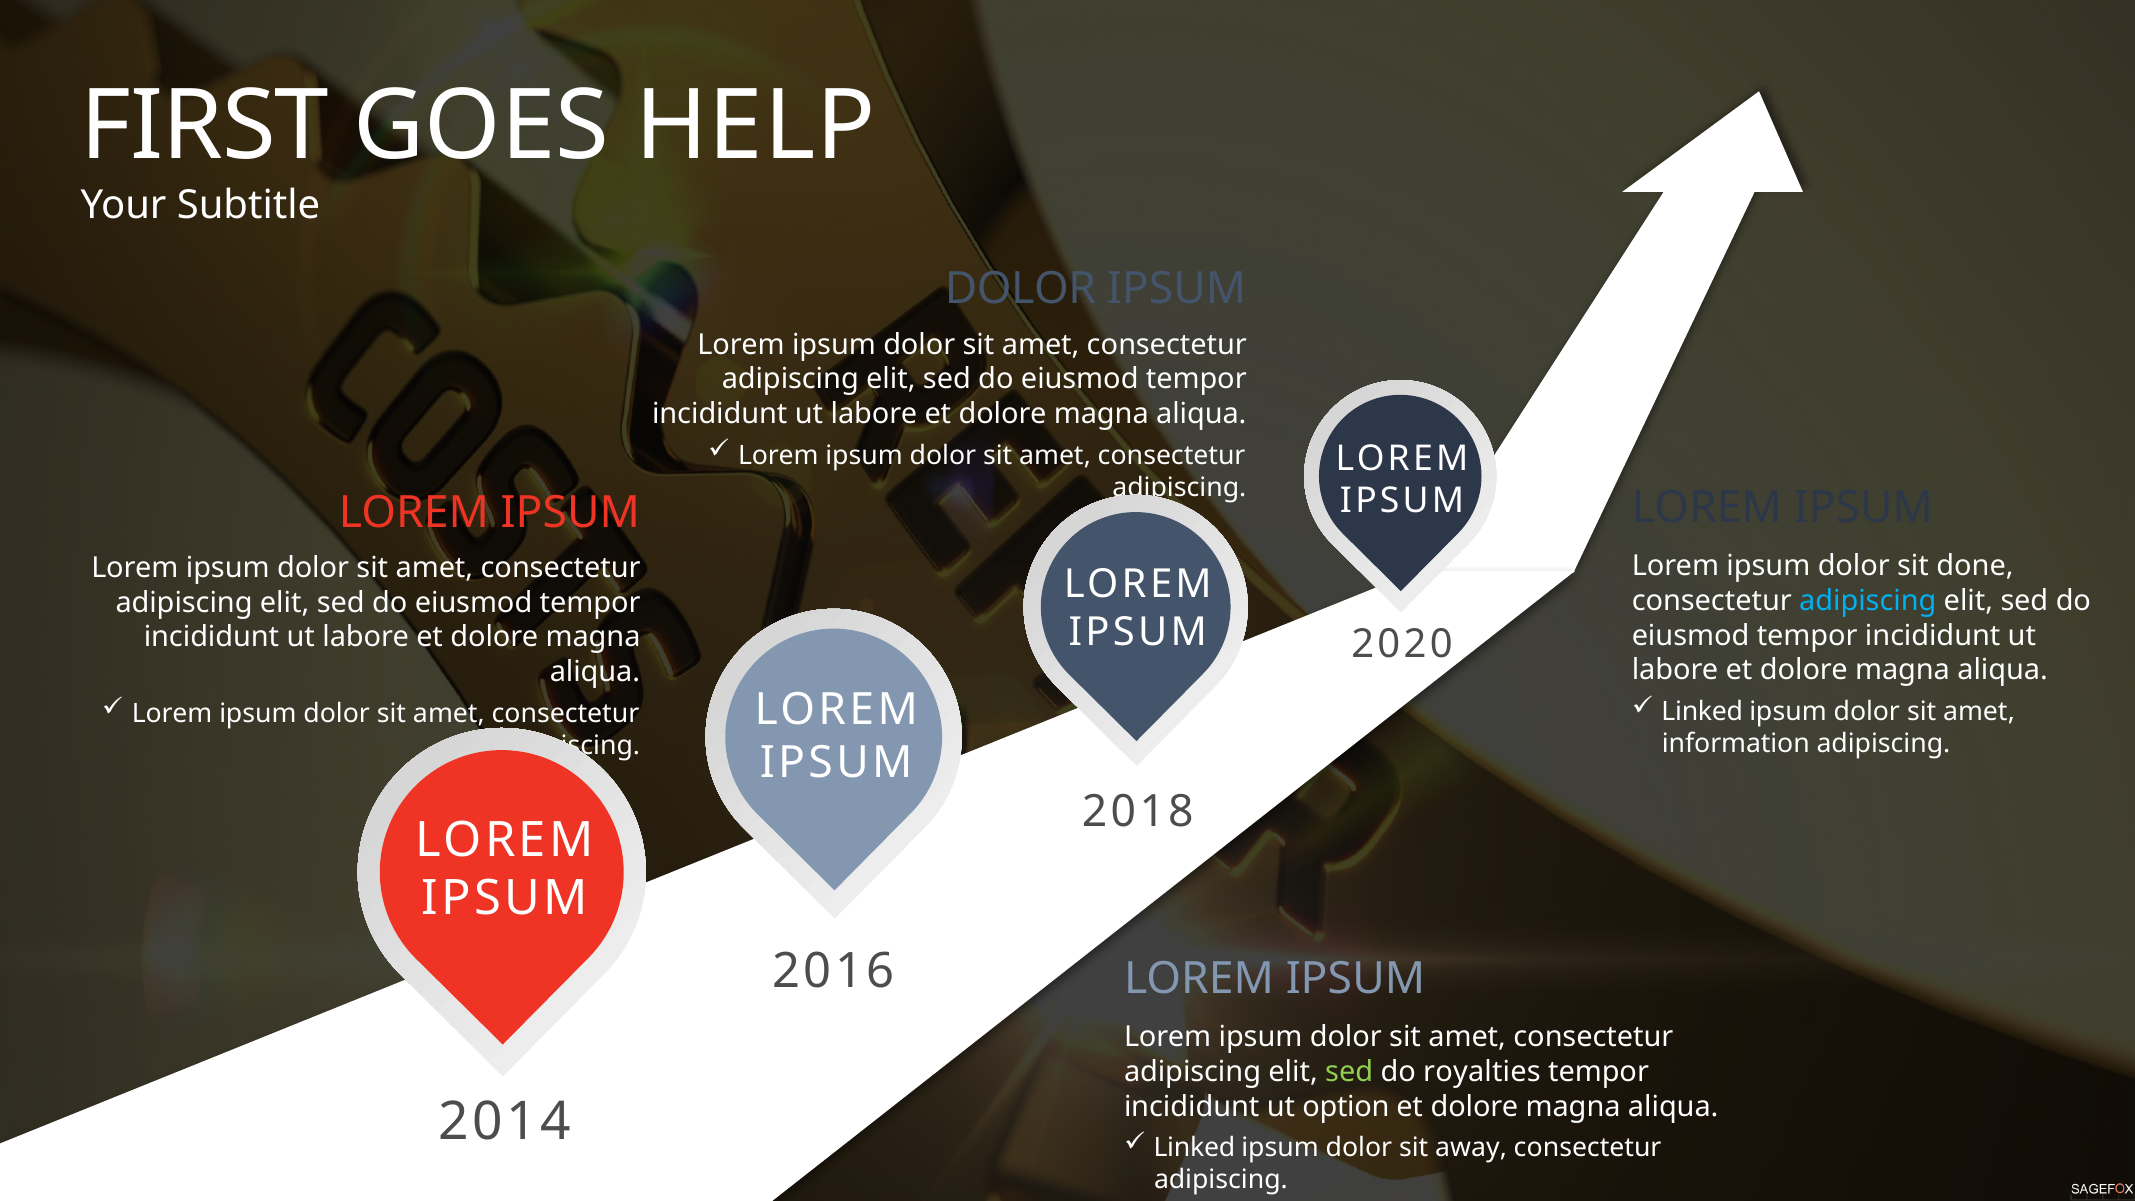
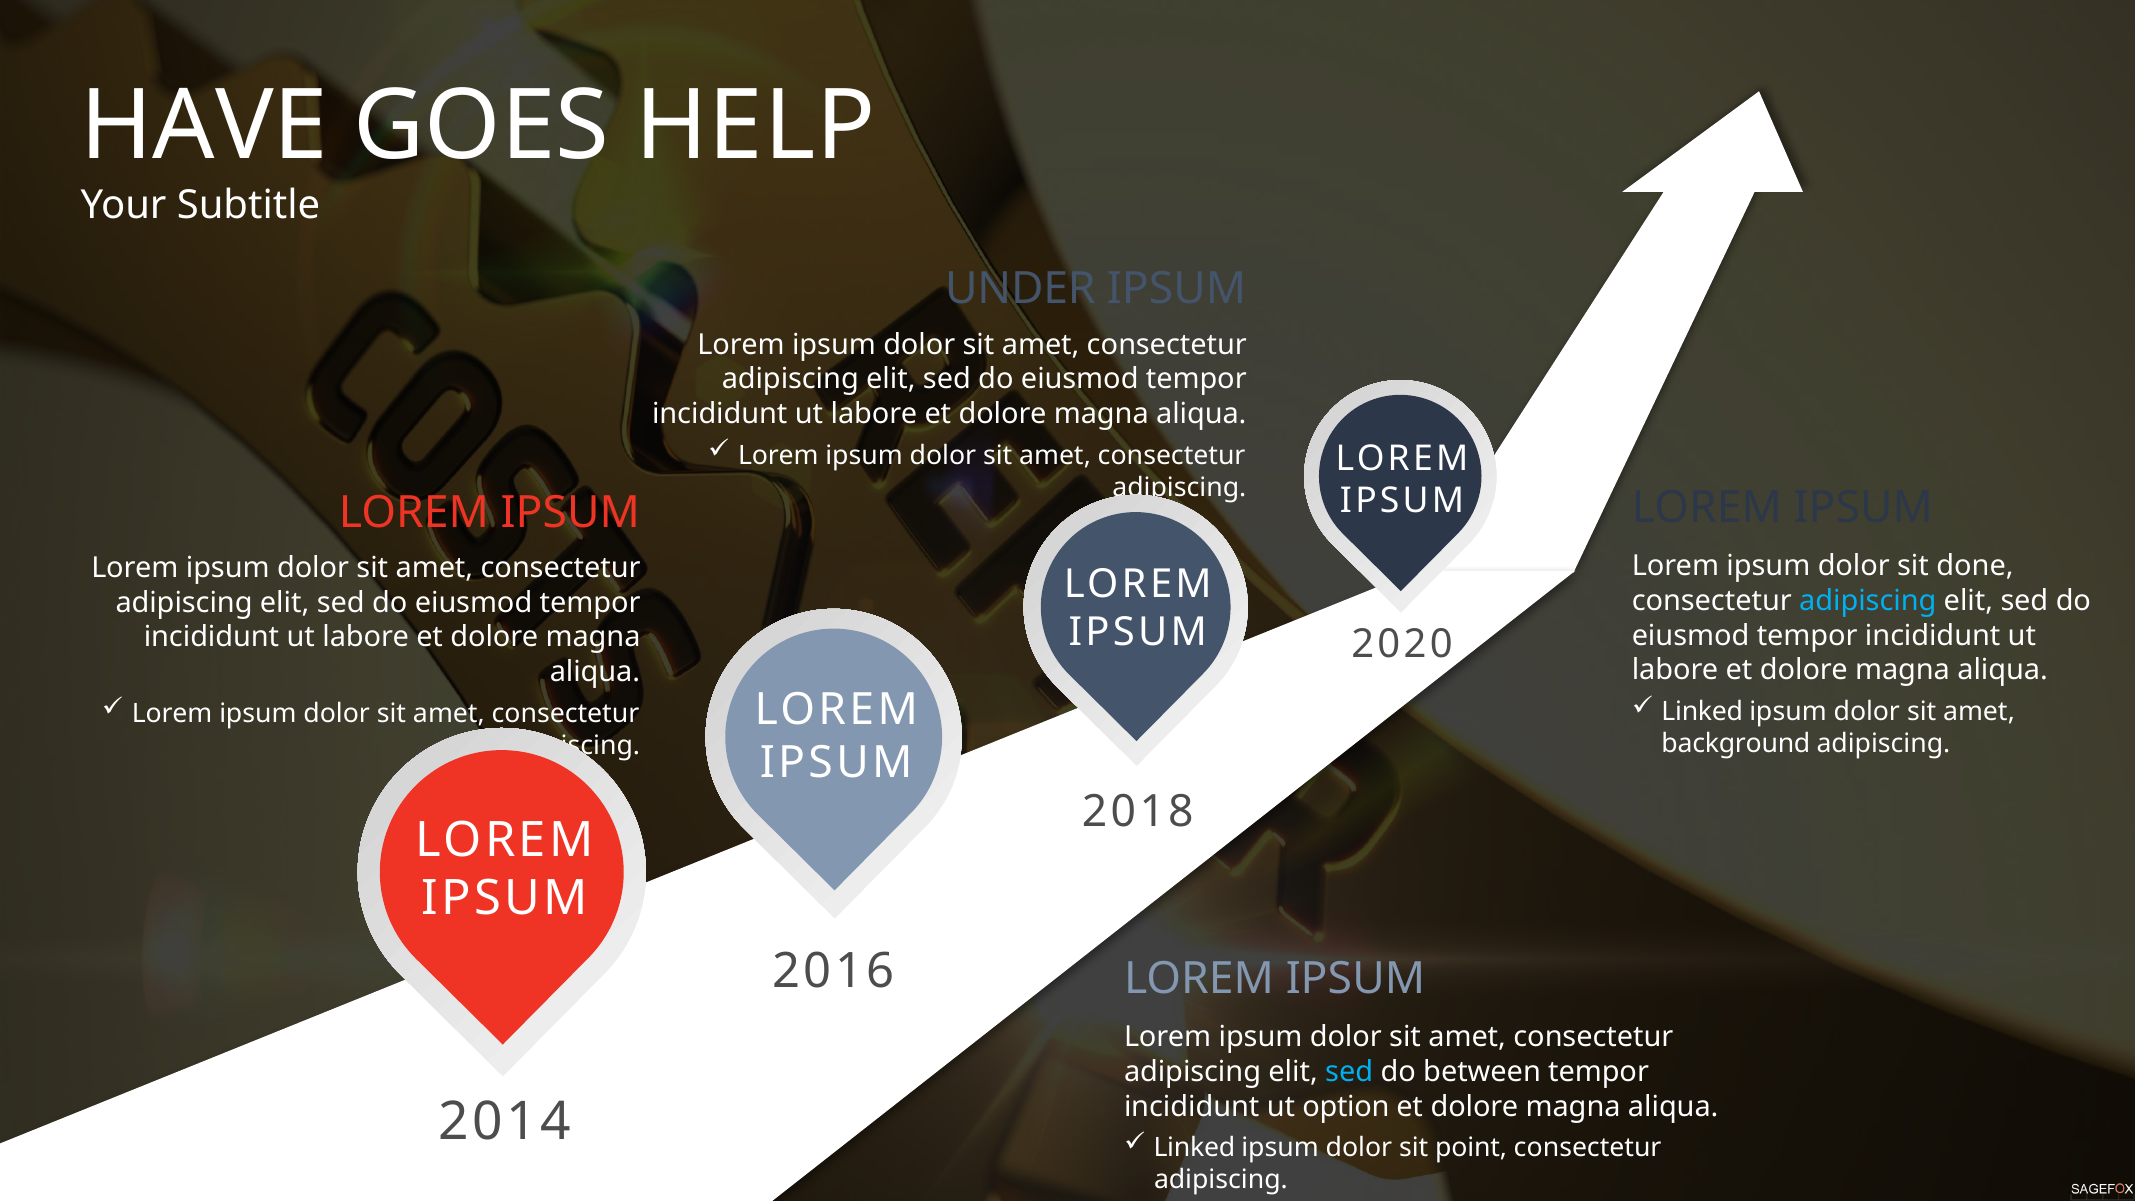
FIRST: FIRST -> HAVE
DOLOR at (1020, 289): DOLOR -> UNDER
information: information -> background
sed at (1349, 1072) colour: light green -> light blue
royalties: royalties -> between
away: away -> point
